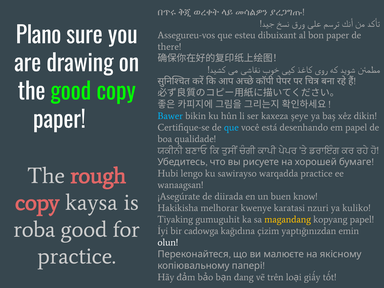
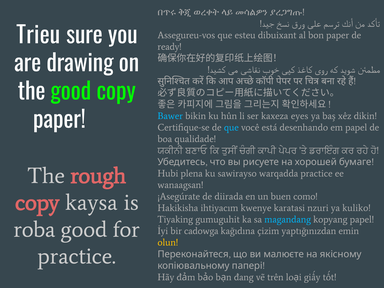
Plano: Plano -> Trieu
there: there -> ready
şeye: şeye -> eyes
lengo: lengo -> plena
know: know -> como
melhorar: melhorar -> ihtiyacım
magandang colour: yellow -> light blue
olun colour: white -> yellow
